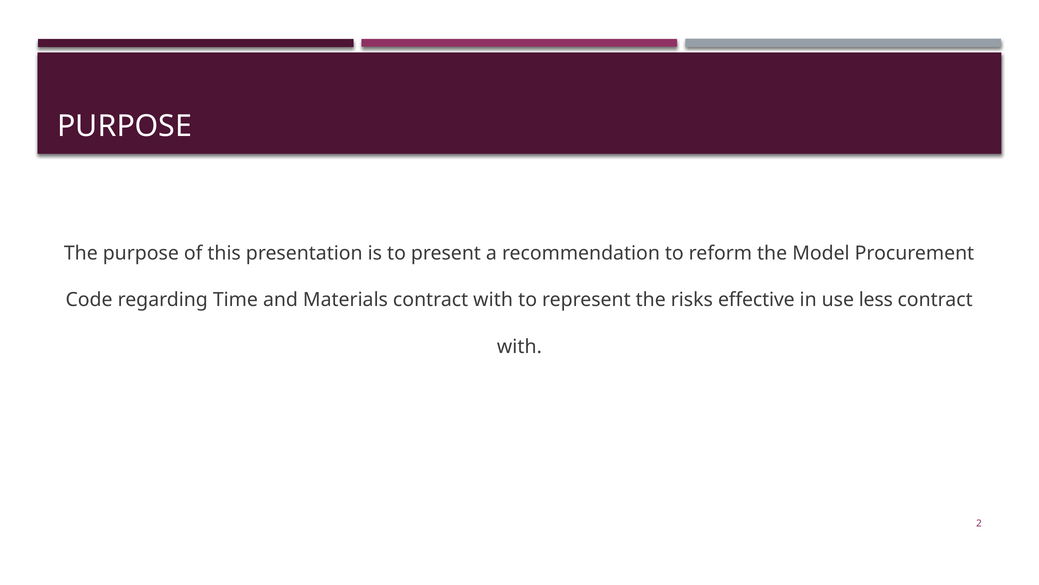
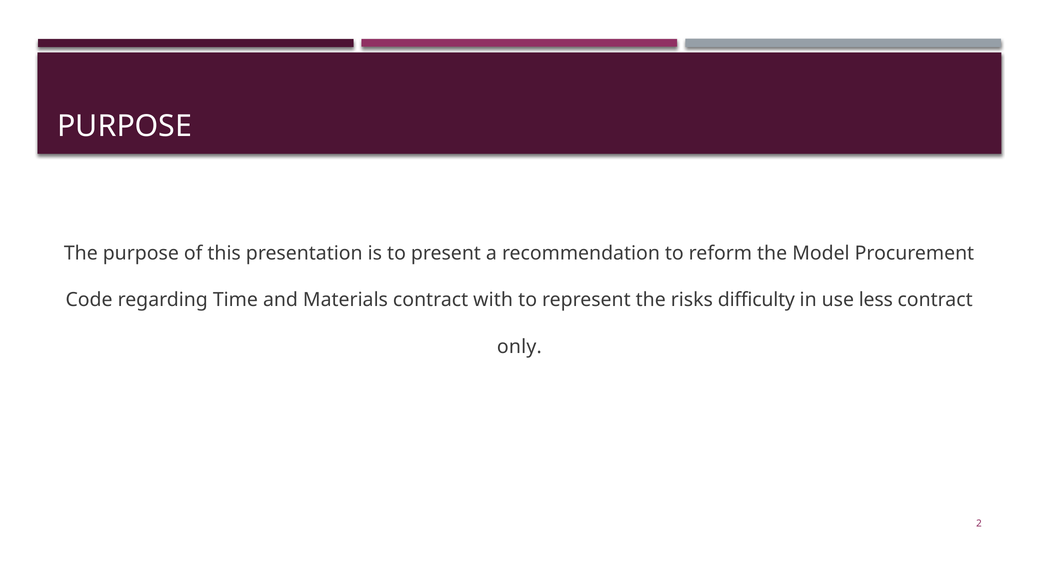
effective: effective -> difficulty
with at (519, 346): with -> only
